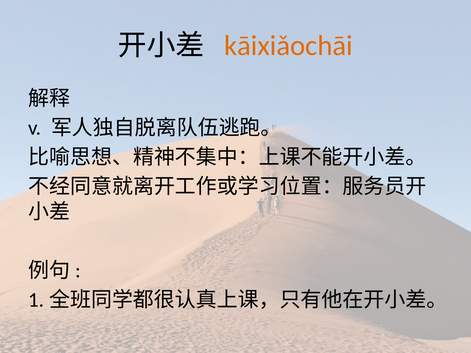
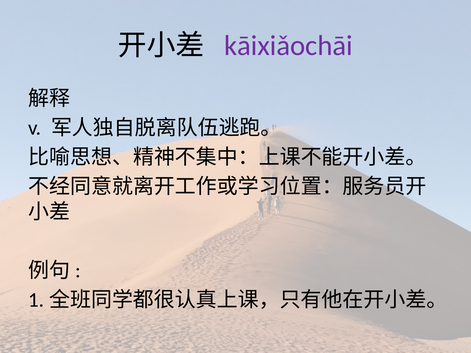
kāixiǎochāi colour: orange -> purple
